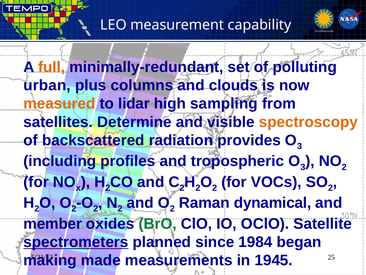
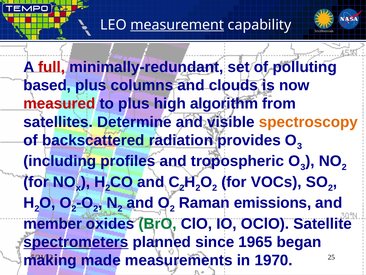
measurement underline: none -> present
full colour: orange -> red
urban: urban -> based
measured colour: orange -> red
to lidar: lidar -> plus
sampling: sampling -> algorithm
dynamical: dynamical -> emissions
1984: 1984 -> 1965
1945: 1945 -> 1970
